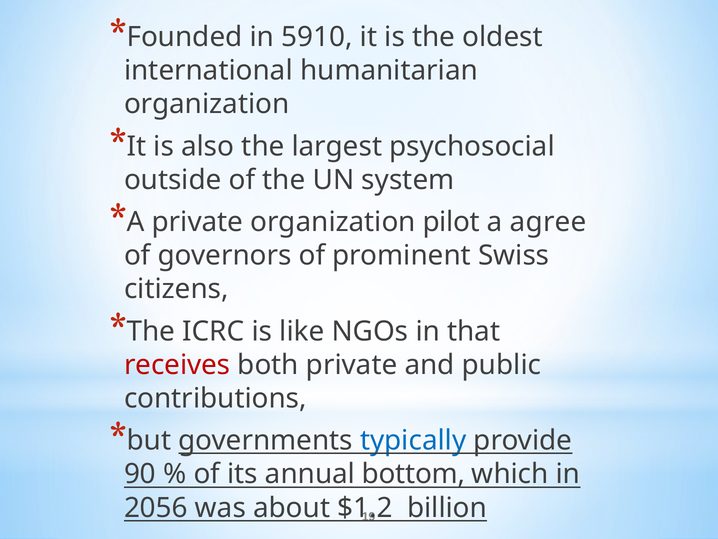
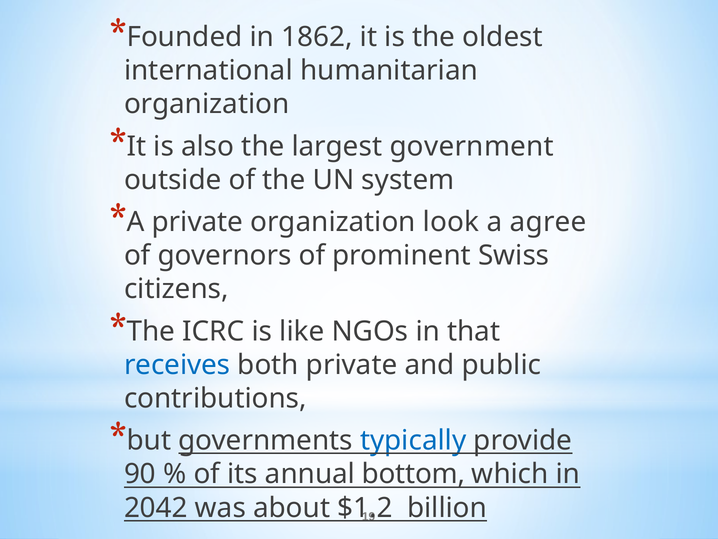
5910: 5910 -> 1862
psychosocial: psychosocial -> government
pilot: pilot -> look
receives colour: red -> blue
2056: 2056 -> 2042
